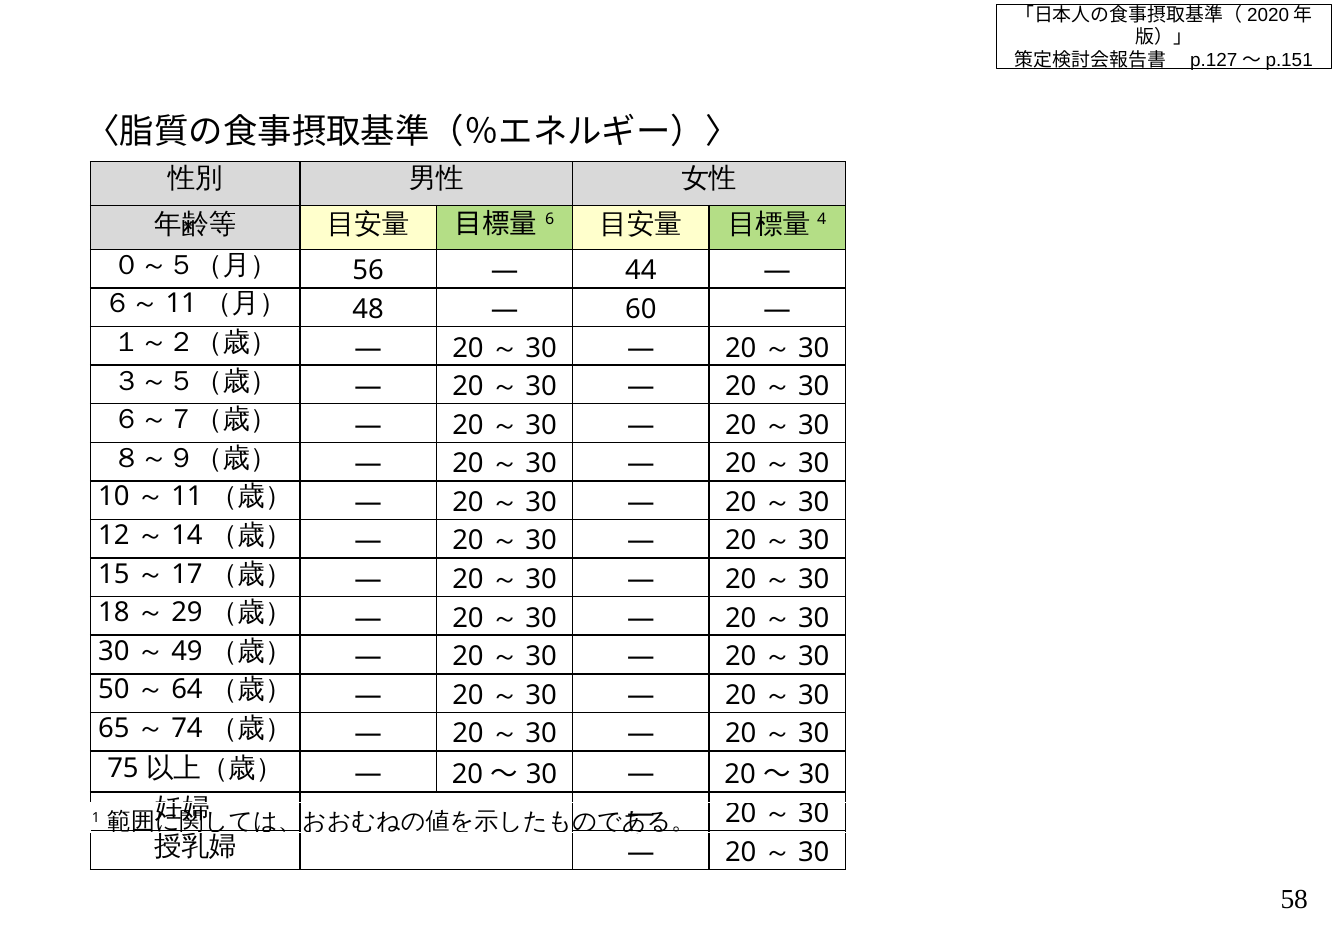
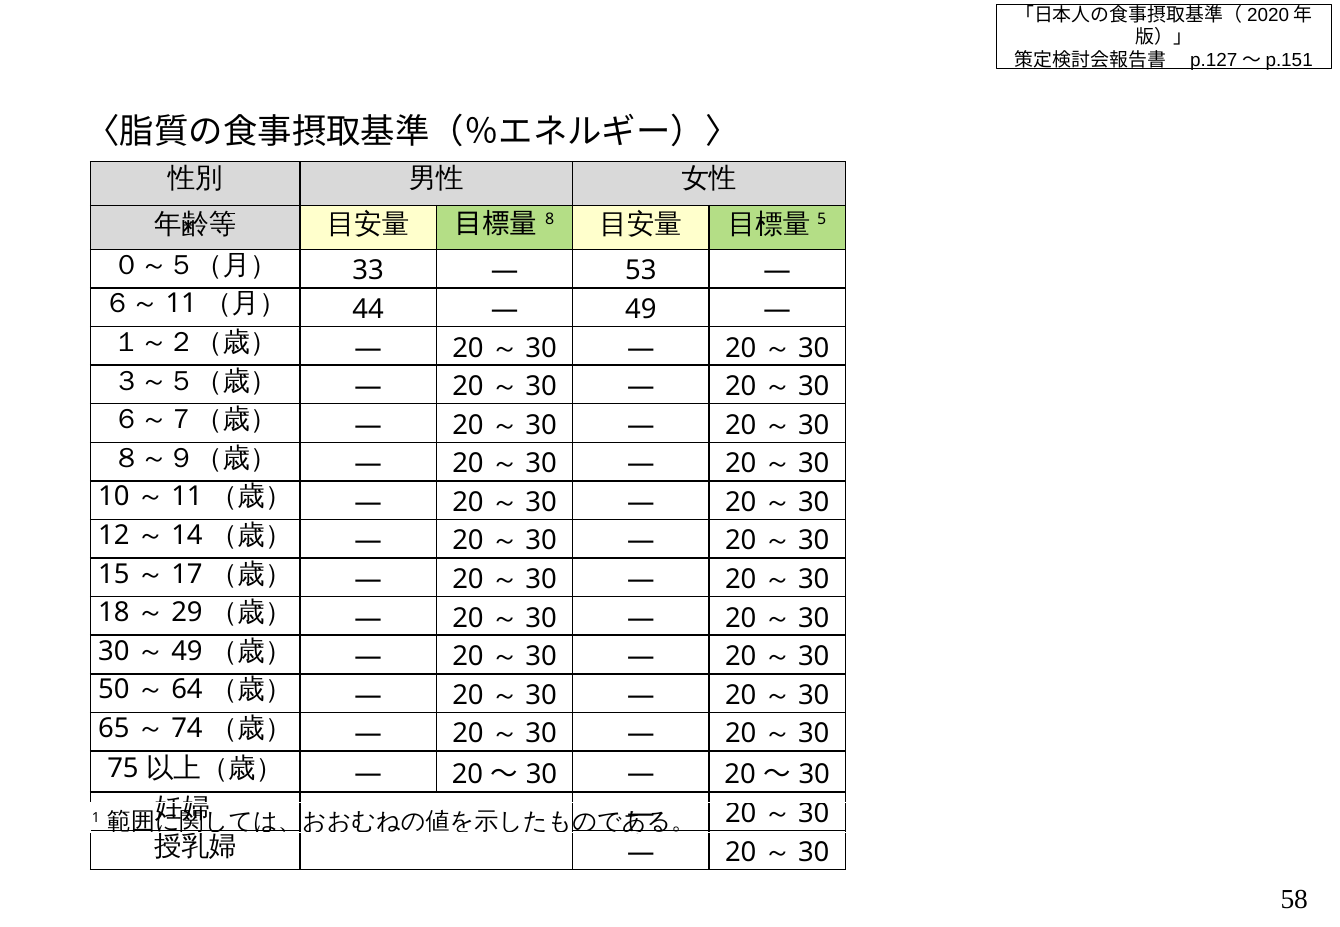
6: 6 -> 8
4: 4 -> 5
56: 56 -> 33
44: 44 -> 53
48: 48 -> 44
60: 60 -> 49
